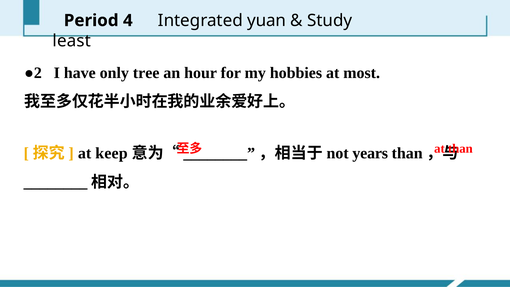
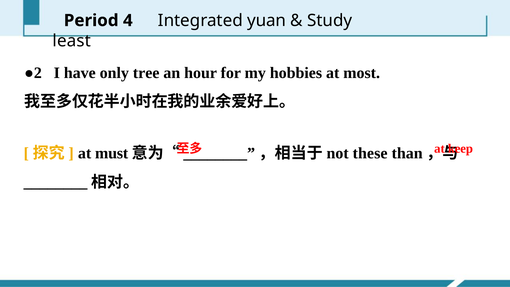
than at (460, 149): than -> keep
keep: keep -> must
years: years -> these
